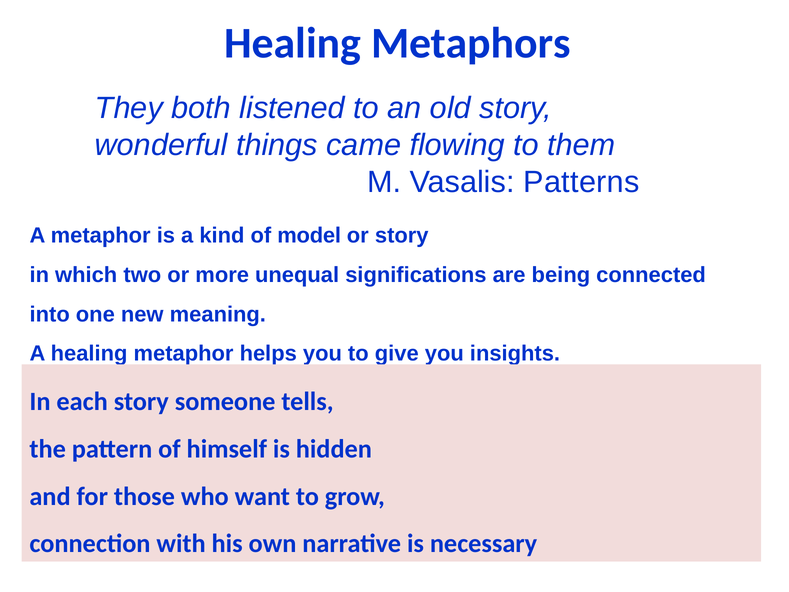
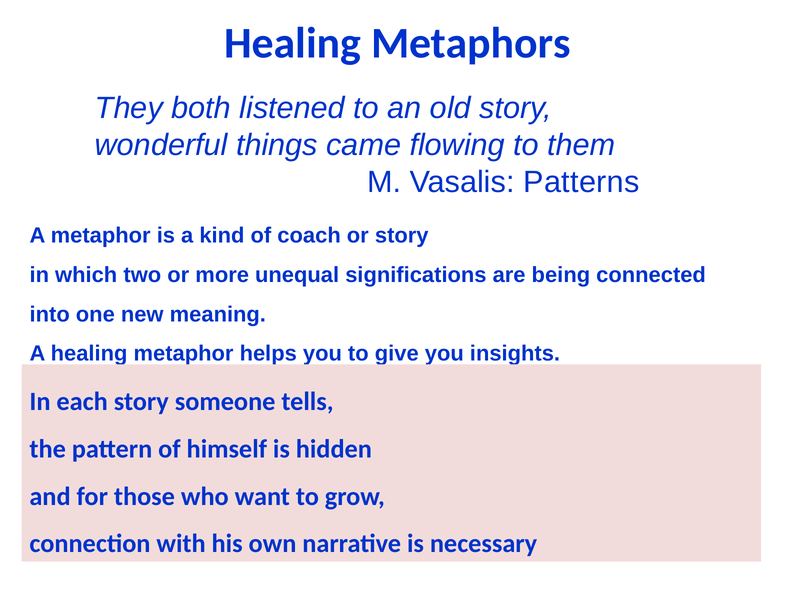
model: model -> coach
